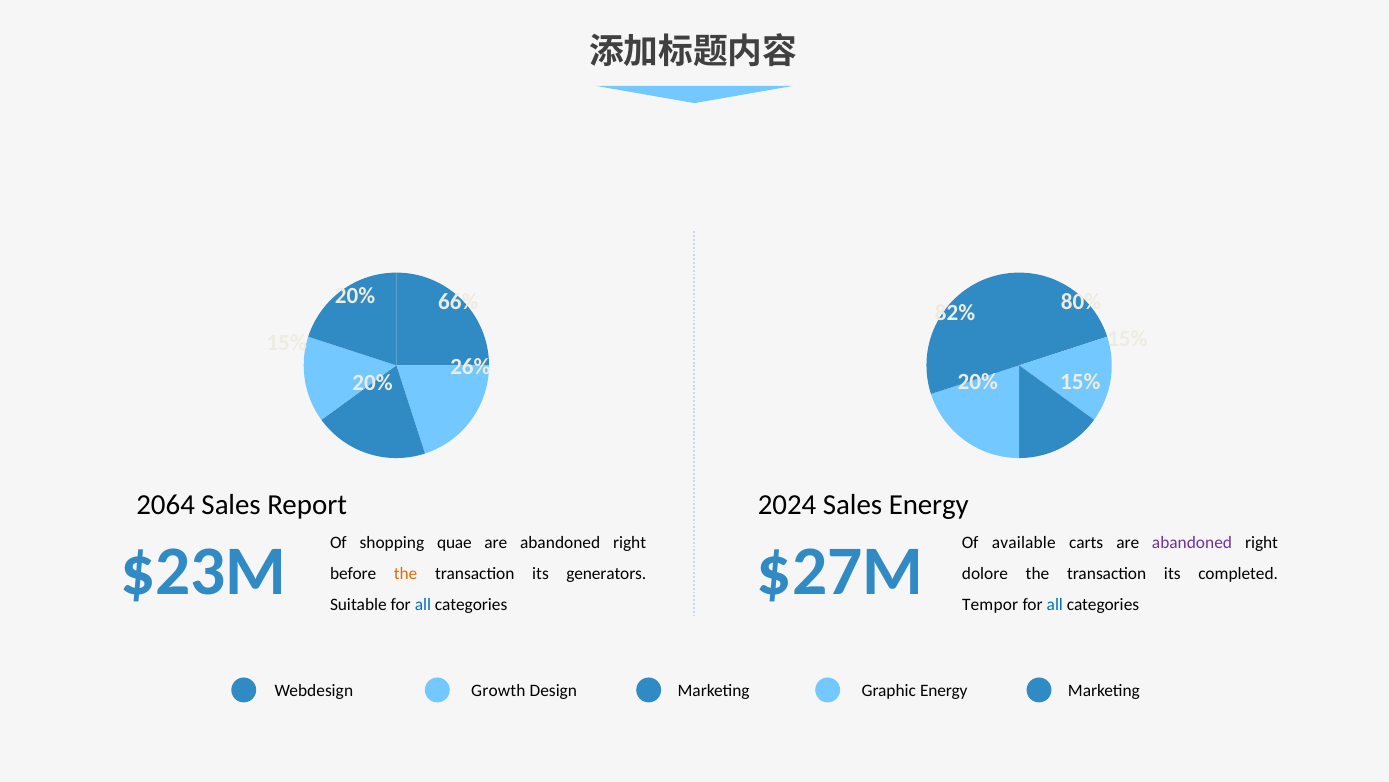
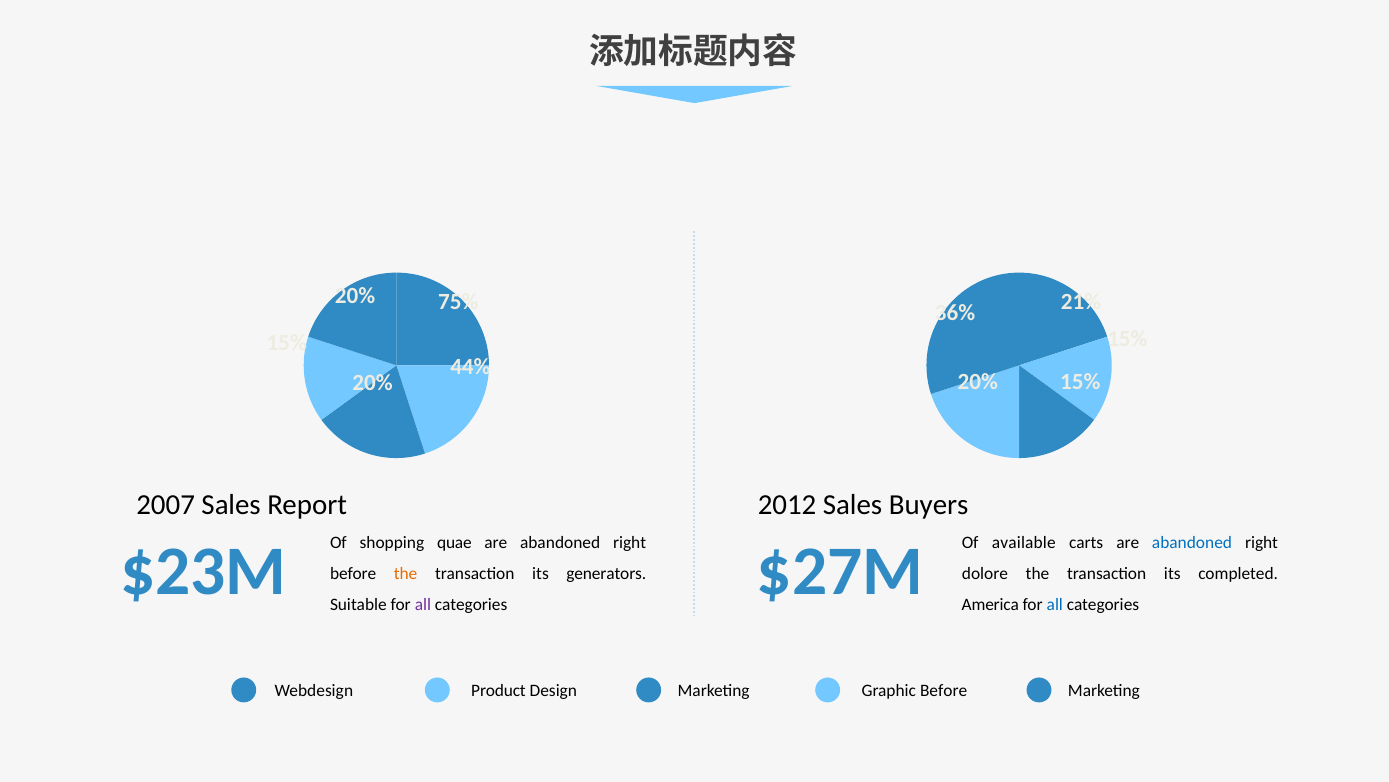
66%: 66% -> 75%
80%: 80% -> 21%
82%: 82% -> 36%
26%: 26% -> 44%
2064: 2064 -> 2007
2024: 2024 -> 2012
Sales Energy: Energy -> Buyers
abandoned at (1192, 542) colour: purple -> blue
all at (423, 604) colour: blue -> purple
Tempor: Tempor -> America
Growth: Growth -> Product
Graphic Energy: Energy -> Before
